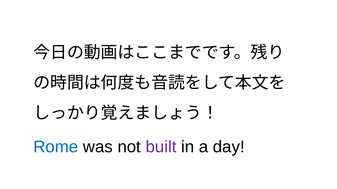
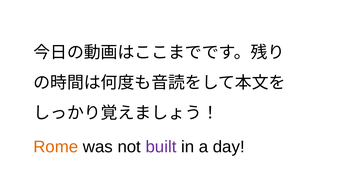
Rome colour: blue -> orange
